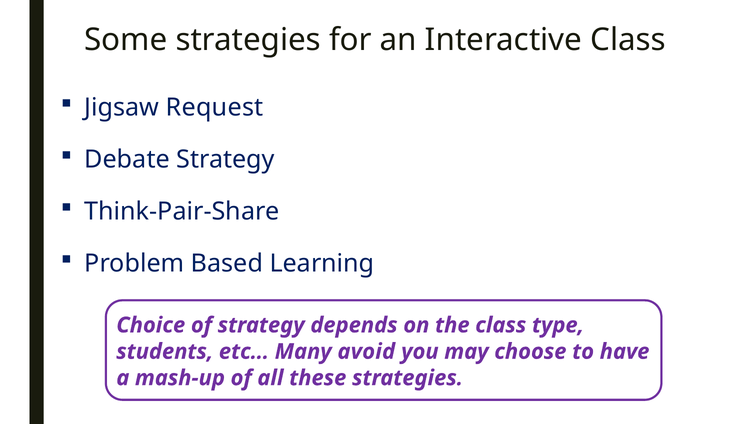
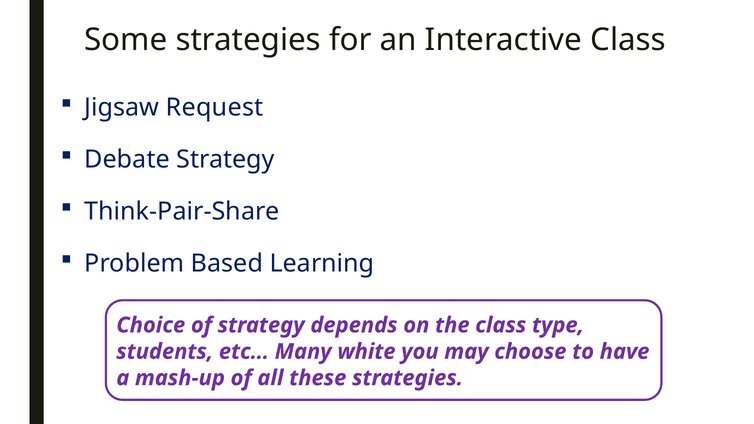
avoid: avoid -> white
